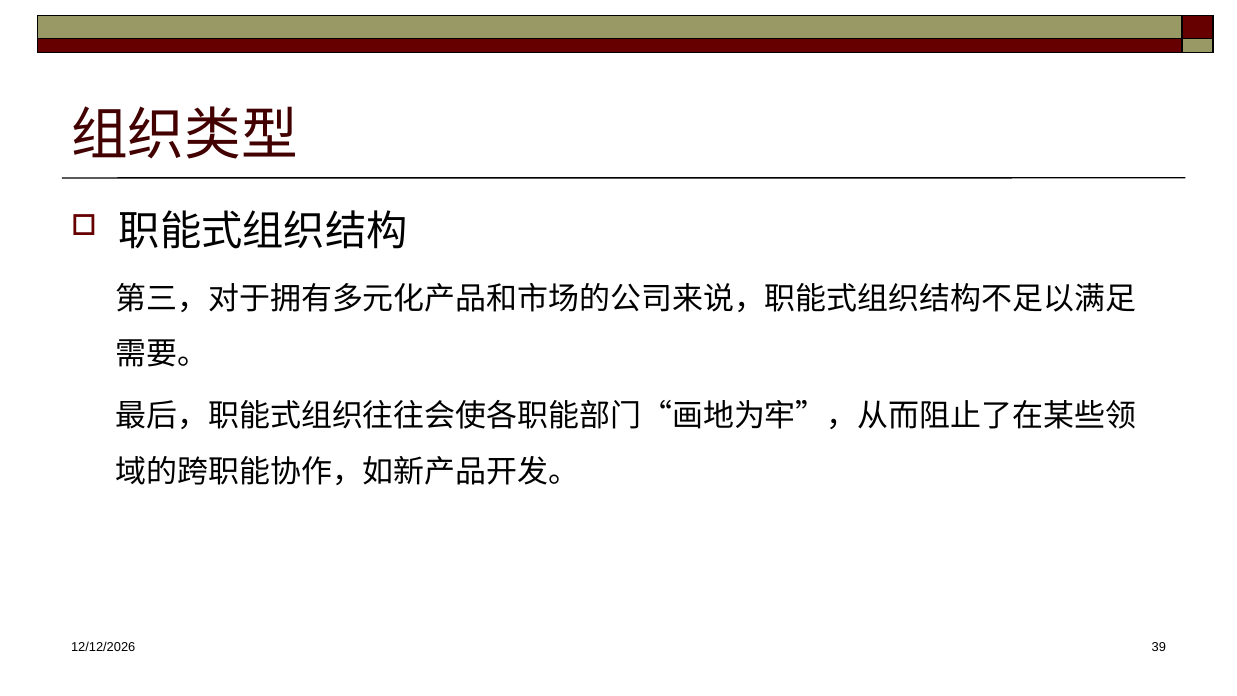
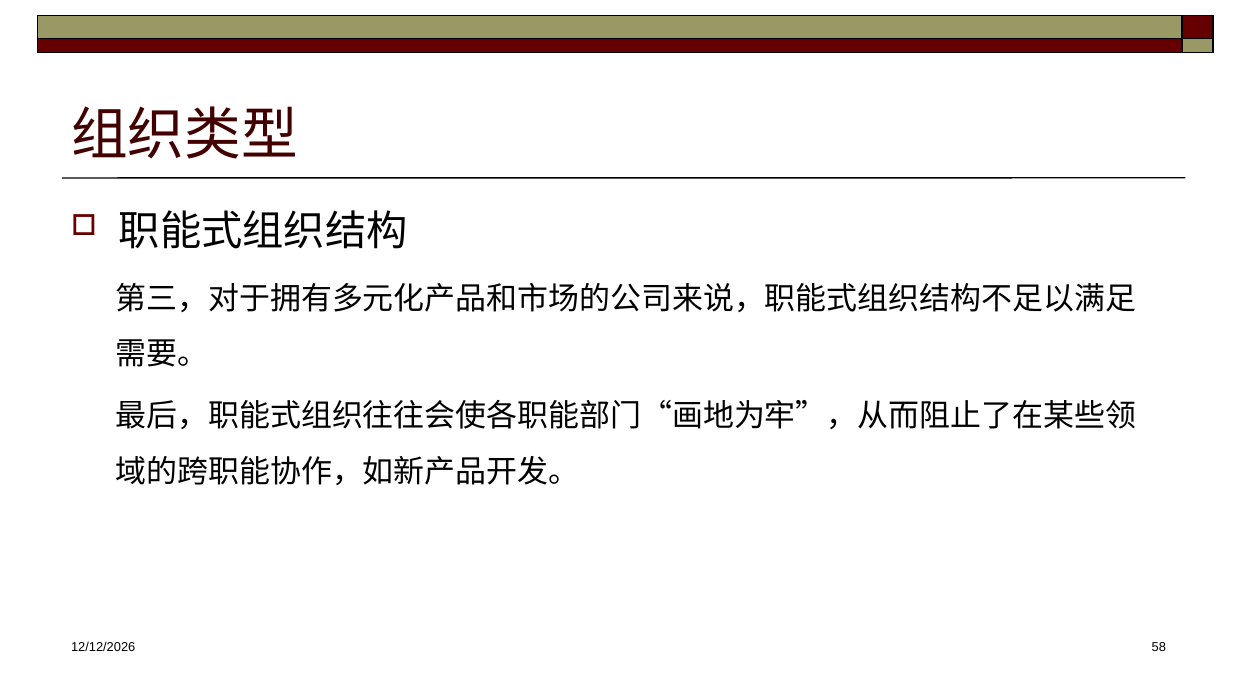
39: 39 -> 58
